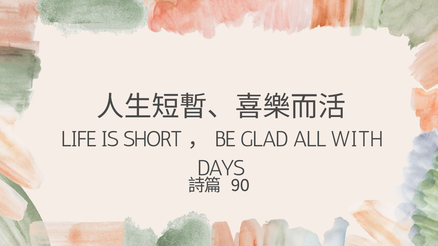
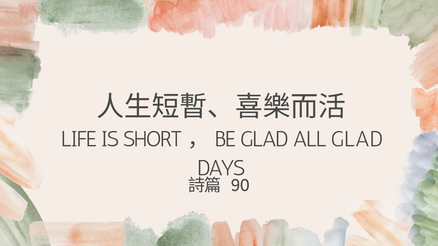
ALL WITH: WITH -> GLAD
